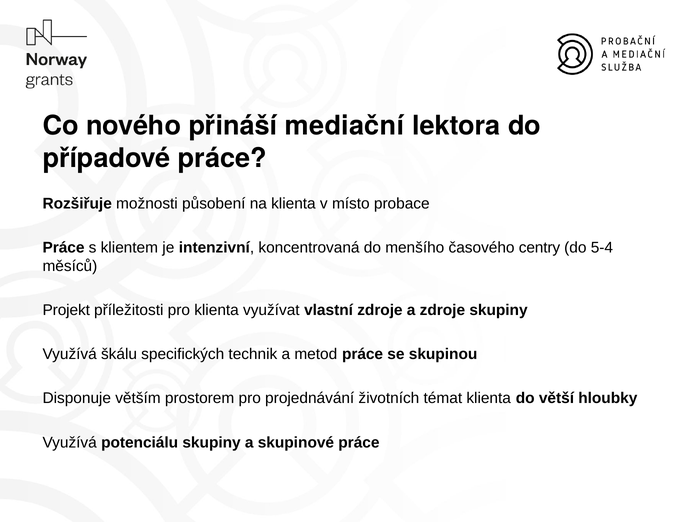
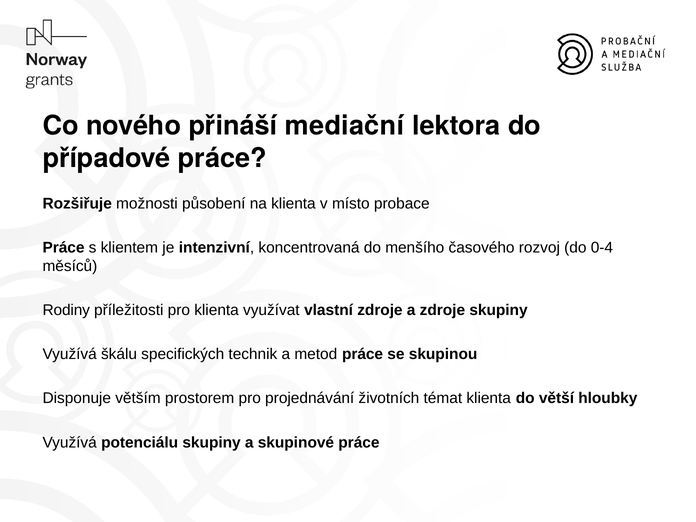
centry: centry -> rozvoj
5-4: 5-4 -> 0-4
Projekt: Projekt -> Rodiny
